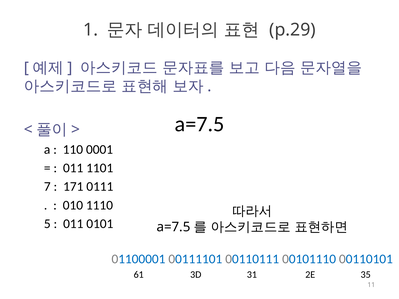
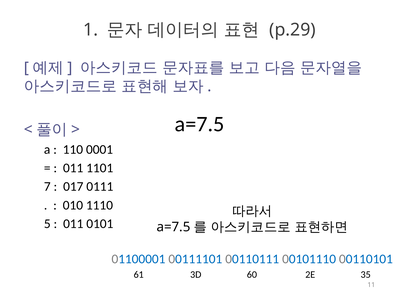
171: 171 -> 017
31: 31 -> 60
